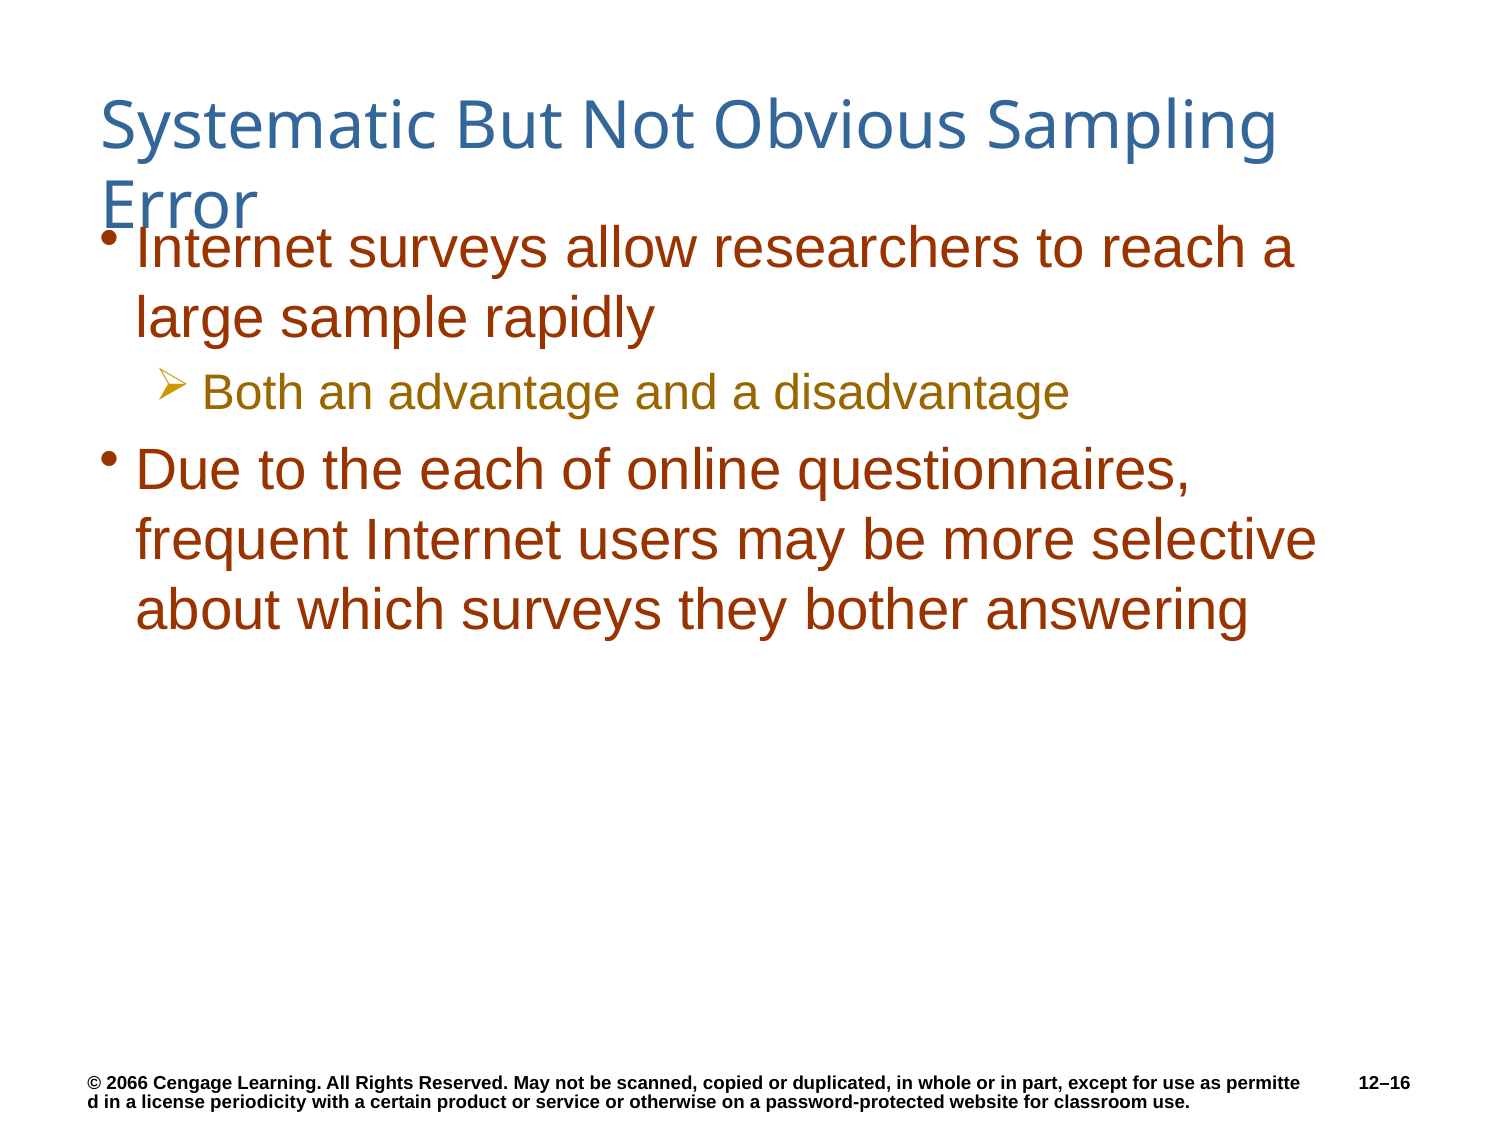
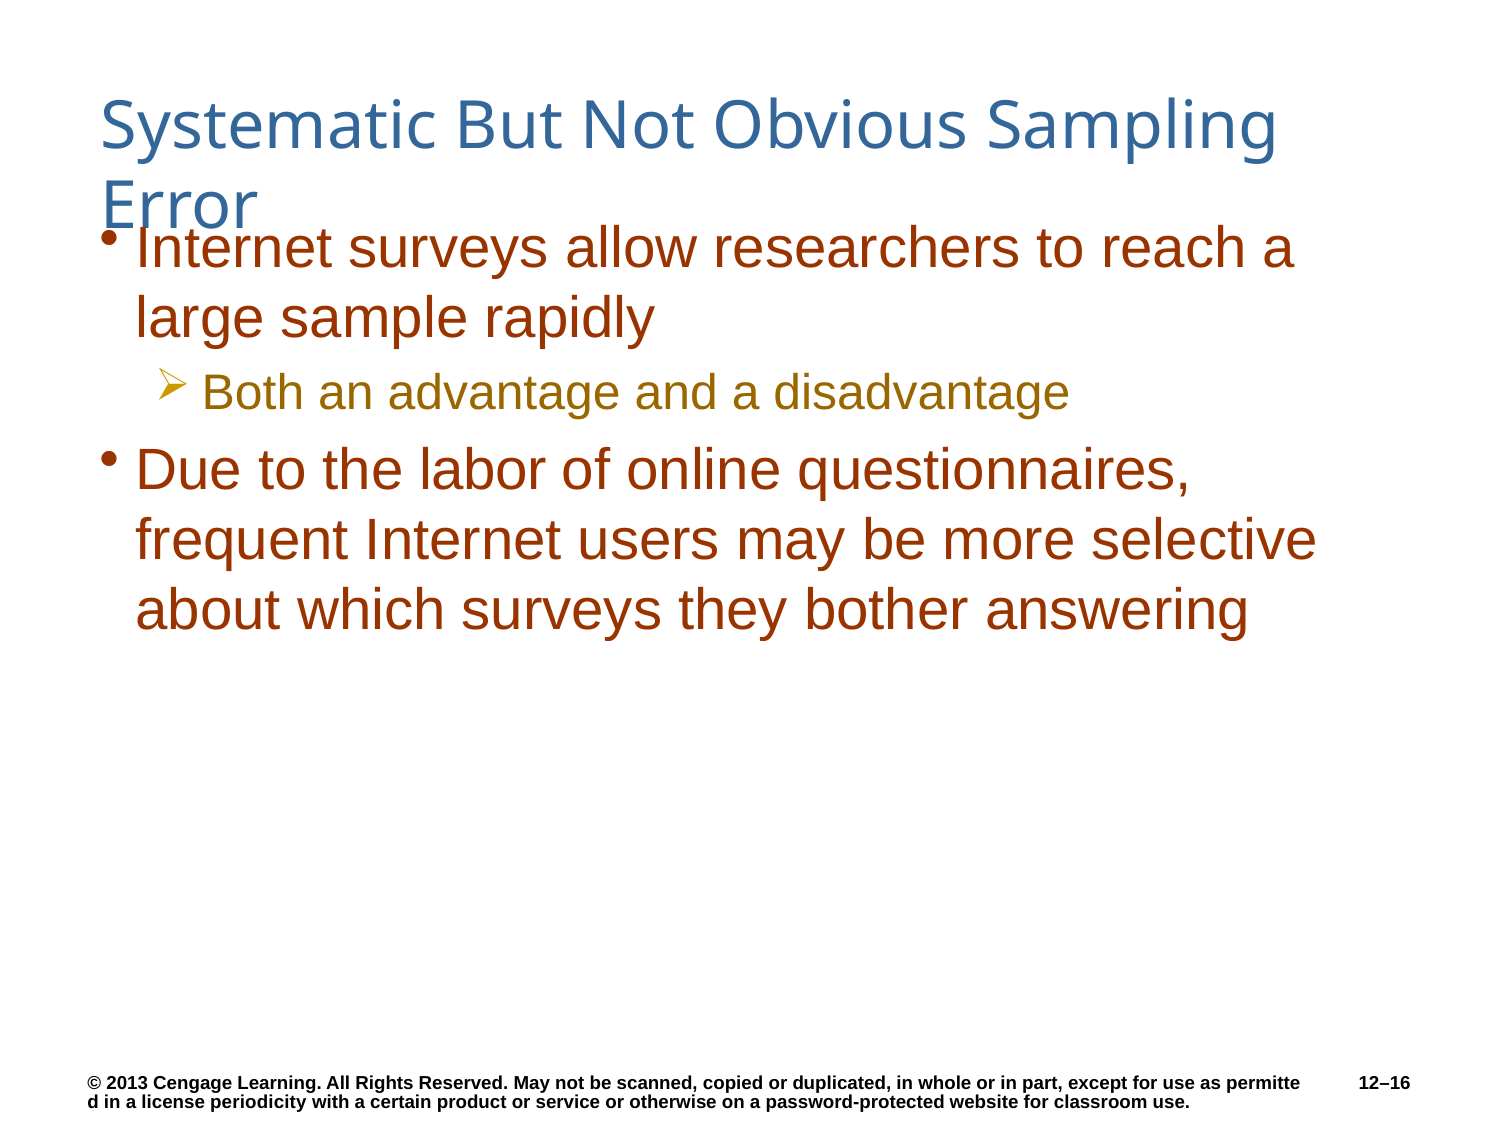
each: each -> labor
2066: 2066 -> 2013
